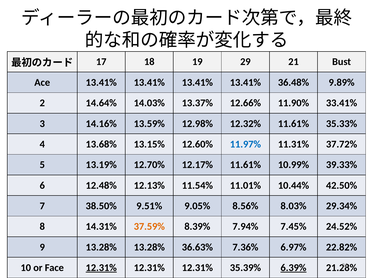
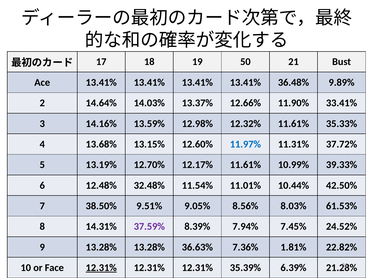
29: 29 -> 50
12.13%: 12.13% -> 32.48%
29.34%: 29.34% -> 61.53%
37.59% colour: orange -> purple
6.97%: 6.97% -> 1.81%
6.39% underline: present -> none
